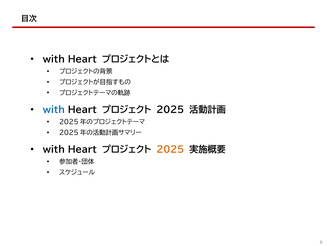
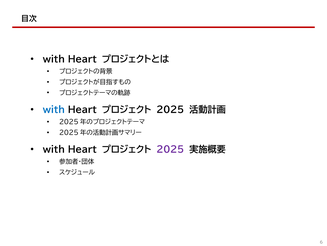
2025 at (170, 149) colour: orange -> purple
